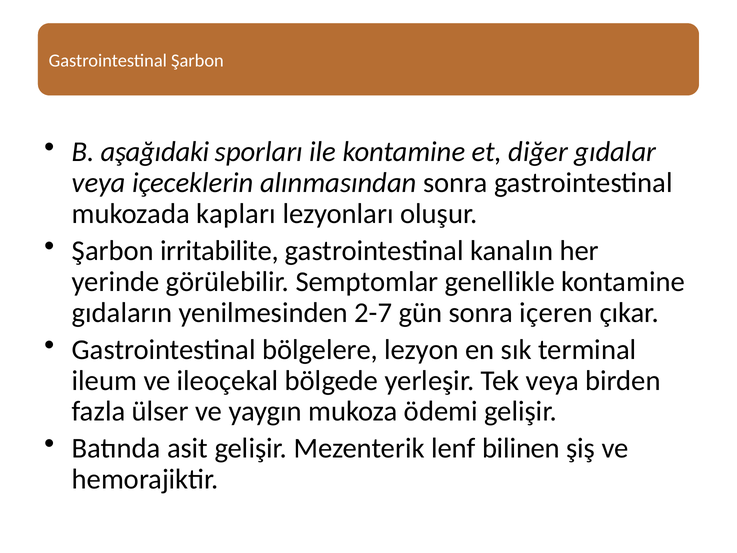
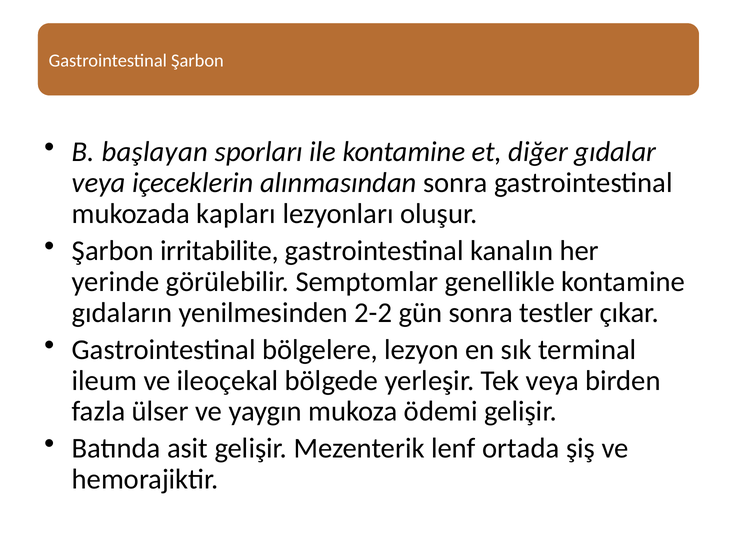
aşağıdaki: aşağıdaki -> başlayan
2-7: 2-7 -> 2-2
içeren: içeren -> testler
bilinen: bilinen -> ortada
